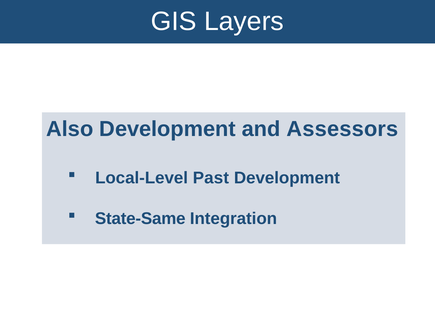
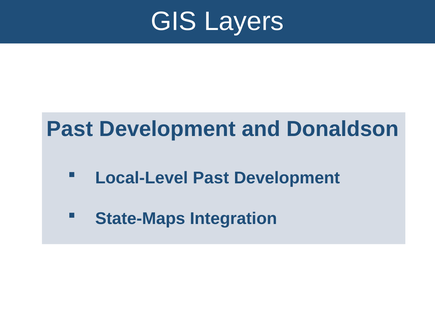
Also at (70, 129): Also -> Past
Assessors: Assessors -> Donaldson
State-Same: State-Same -> State-Maps
